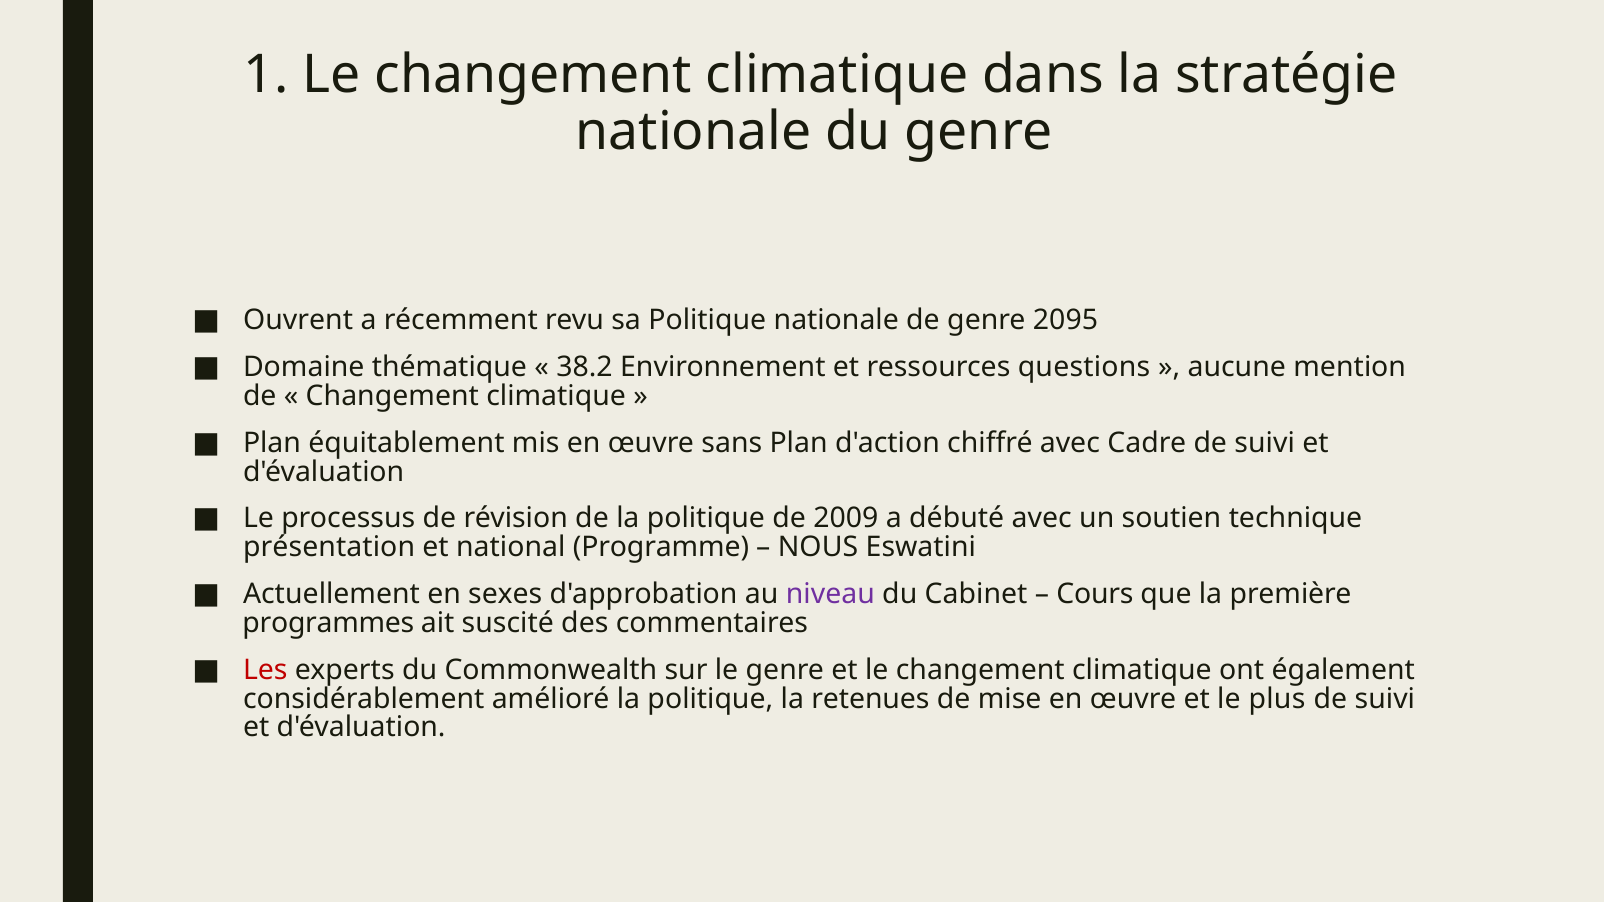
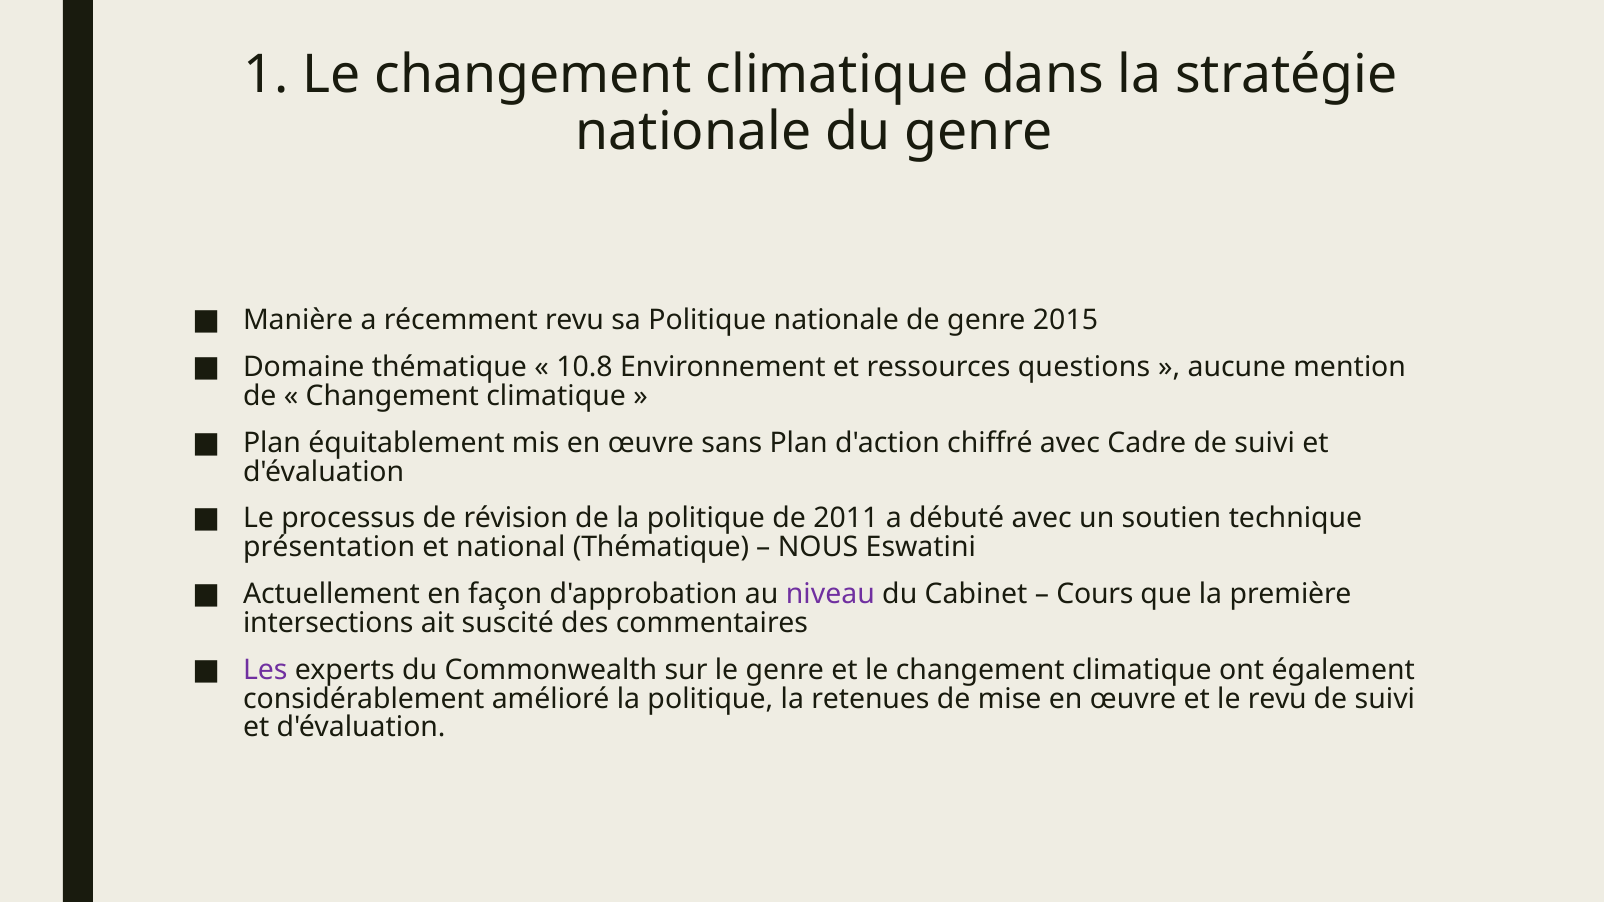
Ouvrent: Ouvrent -> Manière
2095: 2095 -> 2015
38.2: 38.2 -> 10.8
2009: 2009 -> 2011
national Programme: Programme -> Thématique
sexes: sexes -> façon
programmes: programmes -> intersections
Les colour: red -> purple
le plus: plus -> revu
